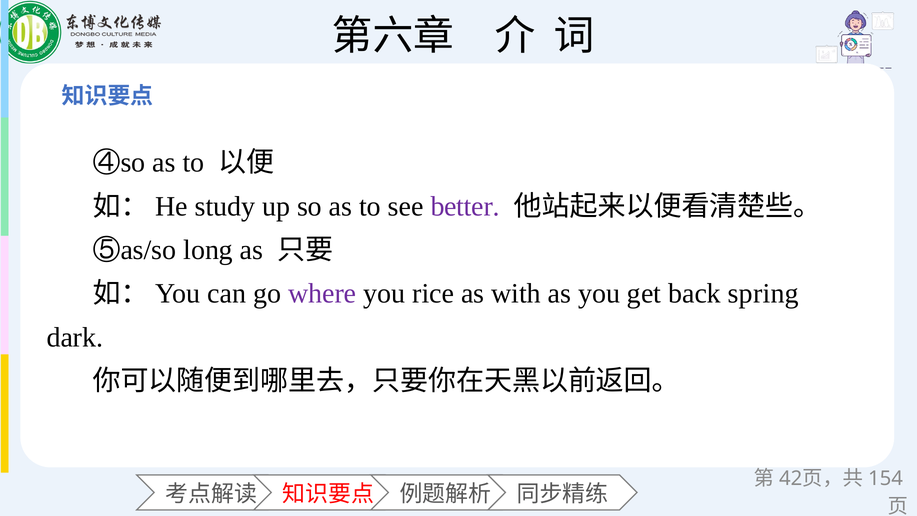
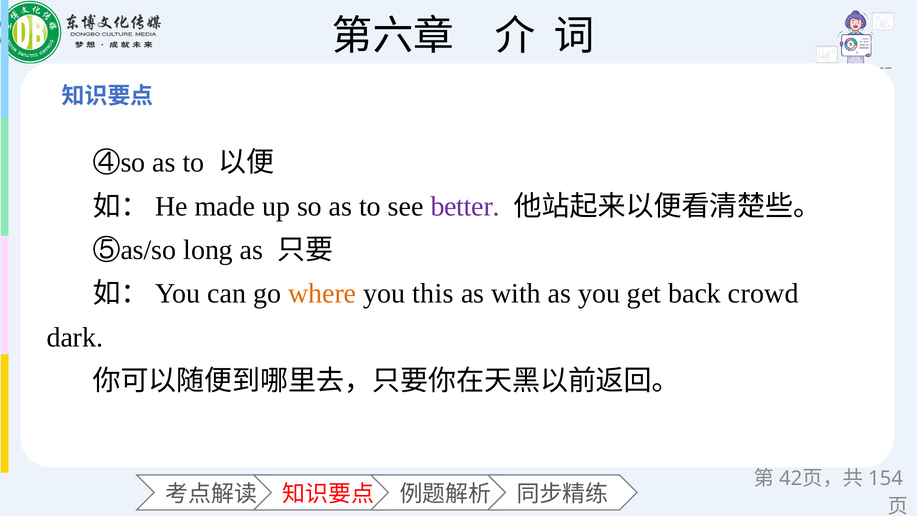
study: study -> made
where colour: purple -> orange
rice: rice -> this
spring: spring -> crowd
